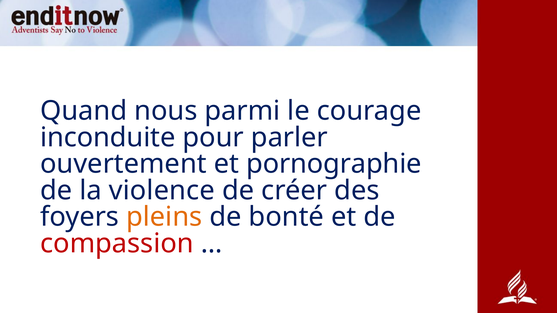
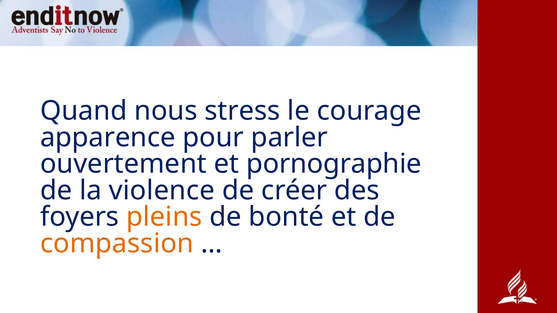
parmi: parmi -> stress
inconduite: inconduite -> apparence
compassion colour: red -> orange
